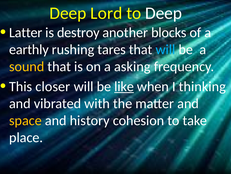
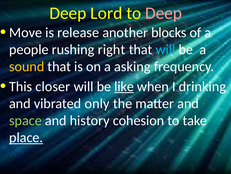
Deep at (164, 13) colour: white -> pink
Latter: Latter -> Move
destroy: destroy -> release
earthly: earthly -> people
tares: tares -> right
thinking: thinking -> drinking
with: with -> only
space colour: yellow -> light green
place underline: none -> present
